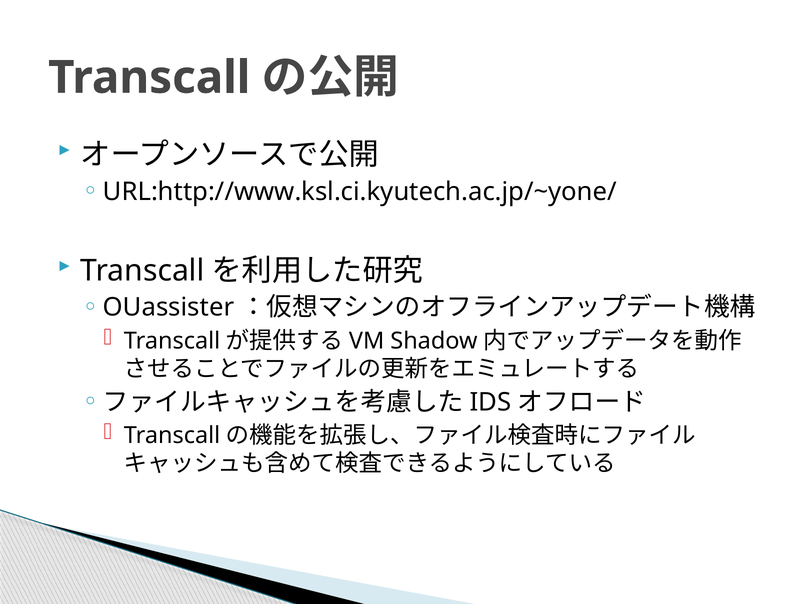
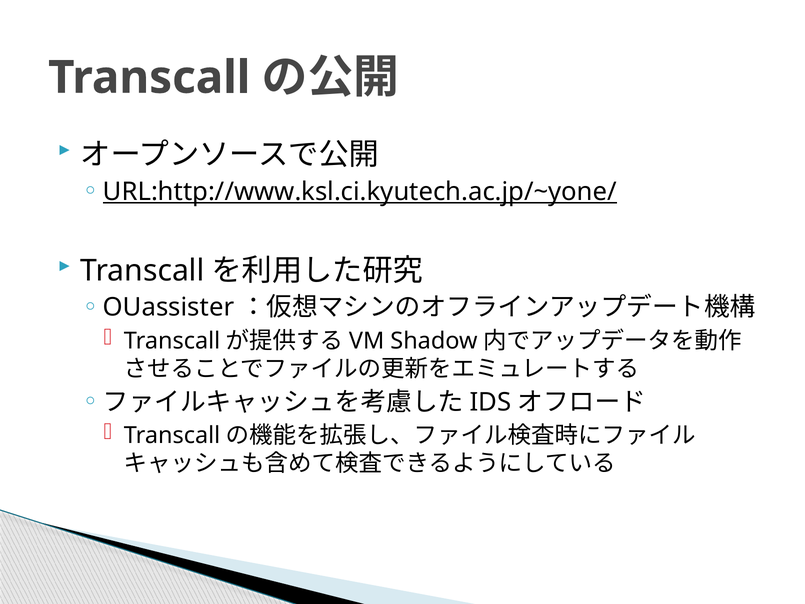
URL:http://www.ksl.ci.kyutech.ac.jp/~yone/ underline: none -> present
